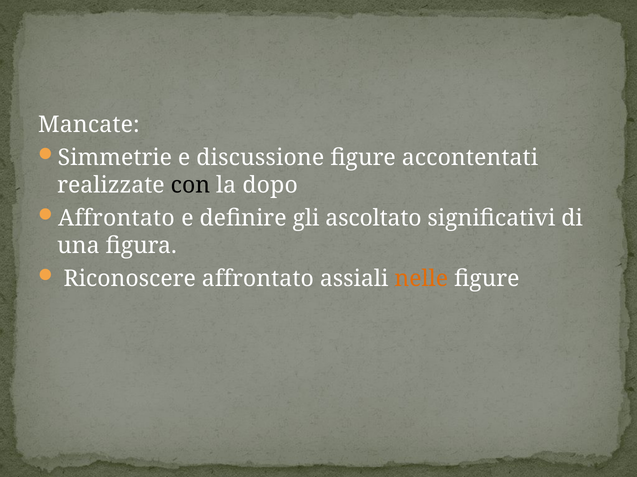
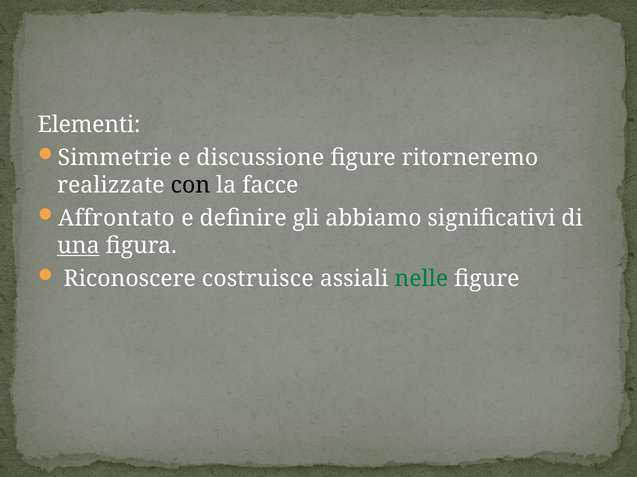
Mancate: Mancate -> Elementi
accontentati: accontentati -> ritorneremo
dopo: dopo -> facce
ascoltato: ascoltato -> abbiamo
una underline: none -> present
Riconoscere affrontato: affrontato -> costruisce
nelle colour: orange -> green
